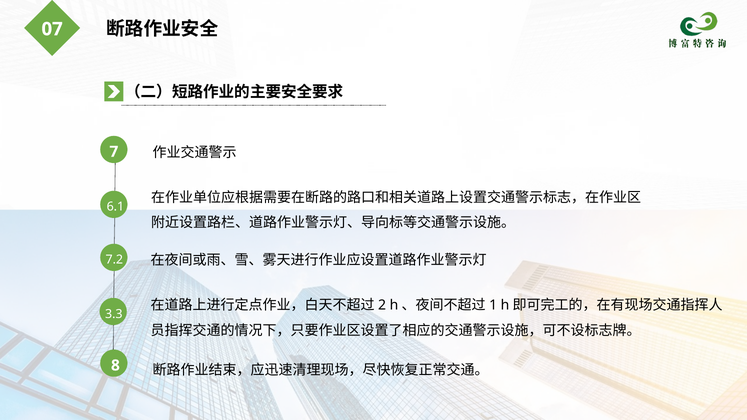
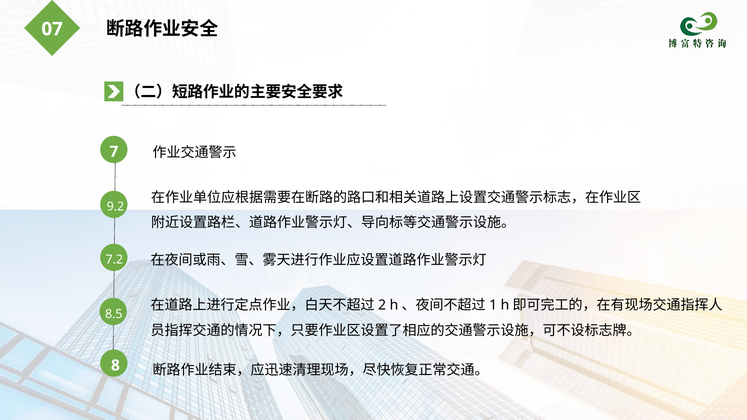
6.1: 6.1 -> 9.2
3.3: 3.3 -> 8.5
